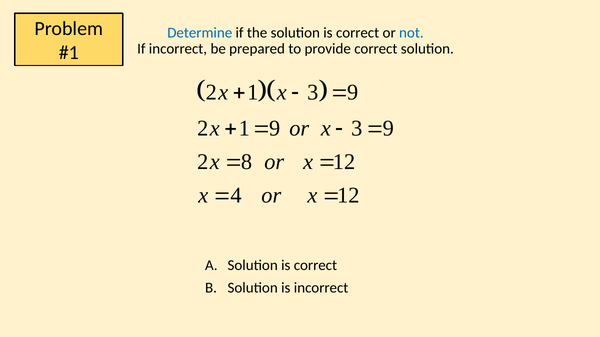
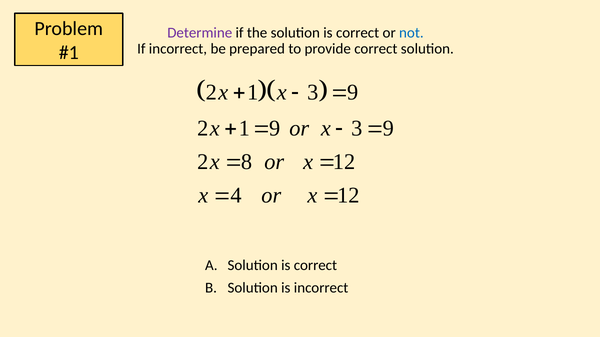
Determine colour: blue -> purple
